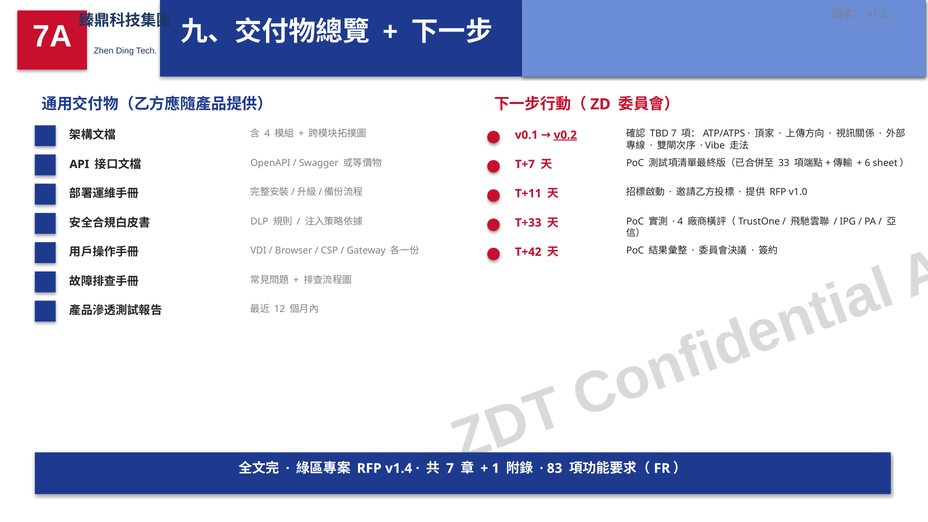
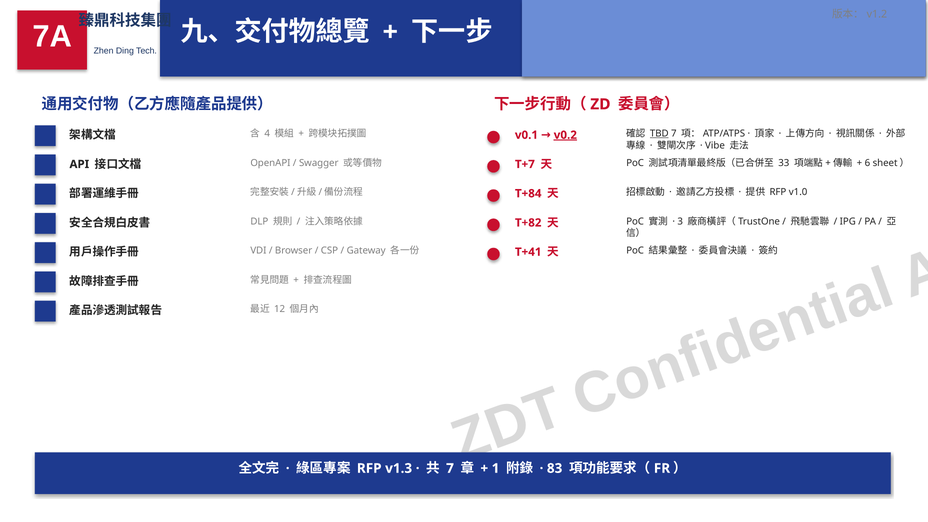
TBD underline: none -> present
T+11: T+11 -> T+84
T+33: T+33 -> T+82
4 at (680, 221): 4 -> 3
T+42: T+42 -> T+41
v1.4: v1.4 -> v1.3
